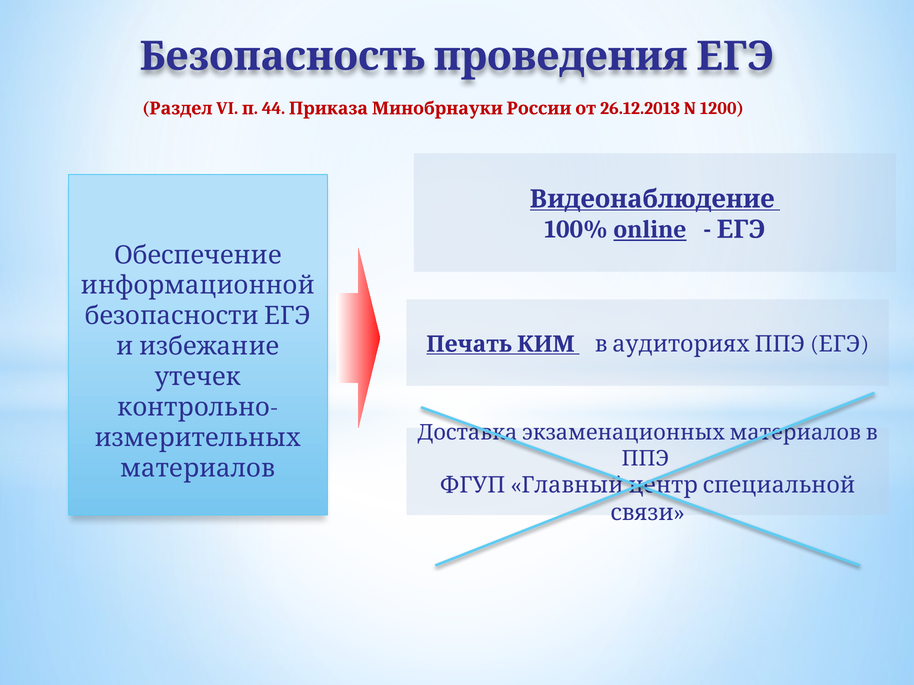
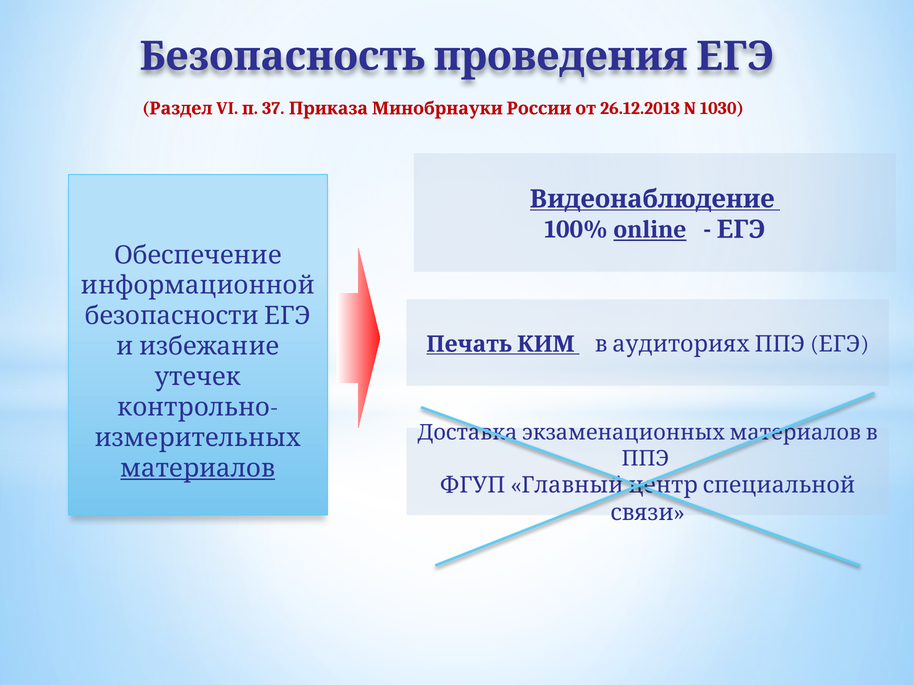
44: 44 -> 37
1200: 1200 -> 1030
материалов underline: none -> present
